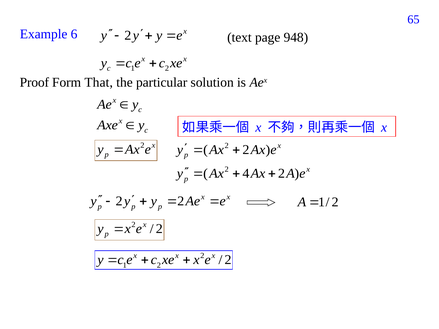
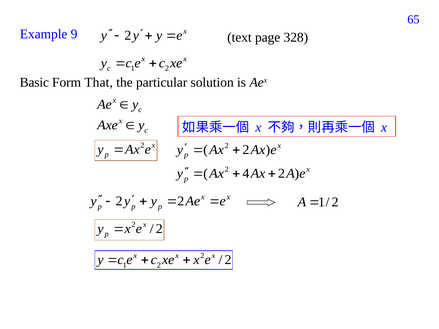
6: 6 -> 9
948: 948 -> 328
Proof: Proof -> Basic
